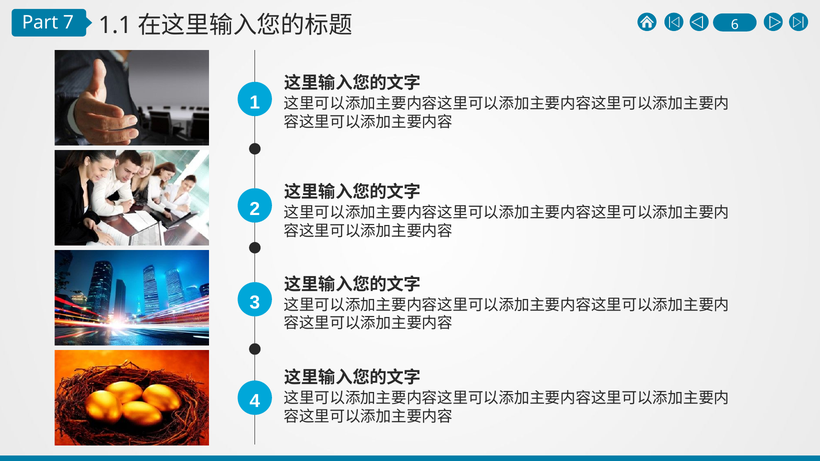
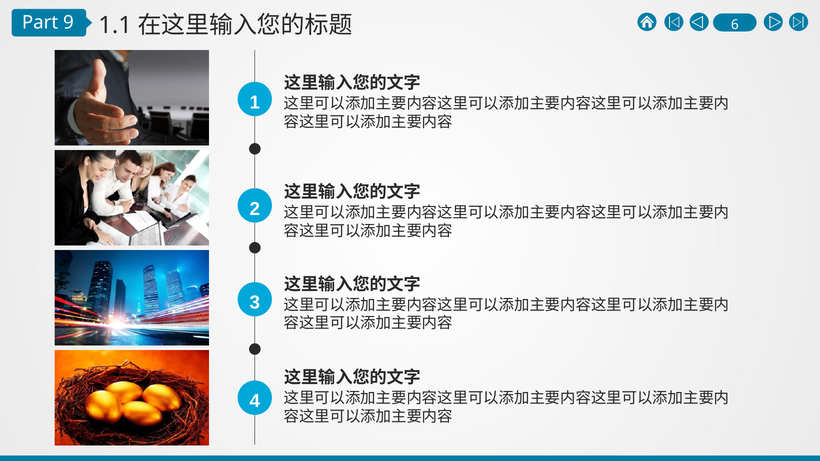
7: 7 -> 9
